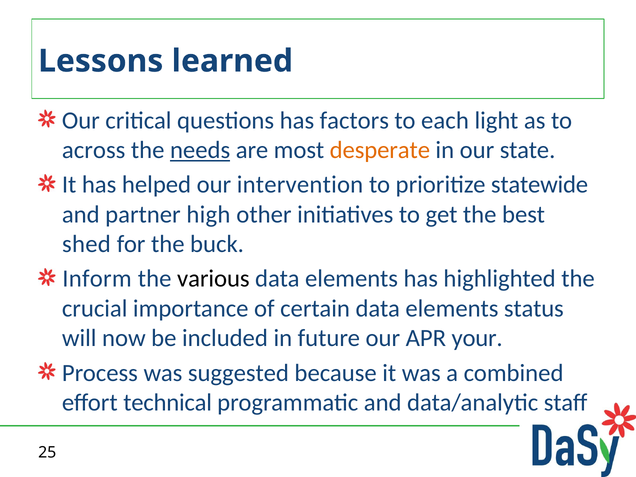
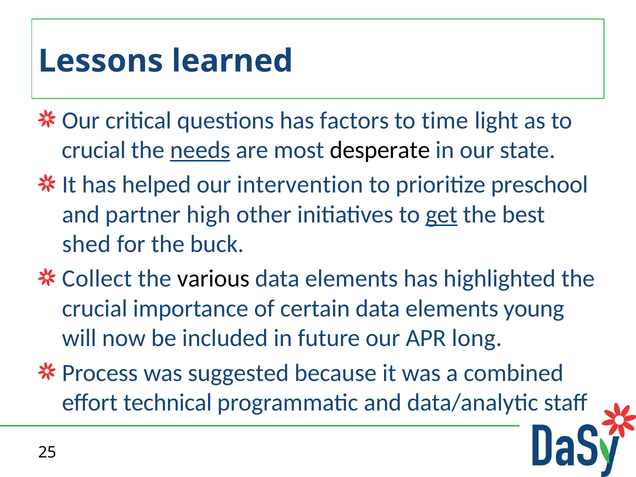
each: each -> time
across at (94, 150): across -> crucial
desperate colour: orange -> black
statewide: statewide -> preschool
get underline: none -> present
Inform: Inform -> Collect
status: status -> young
your: your -> long
